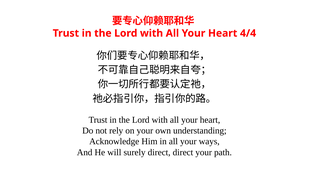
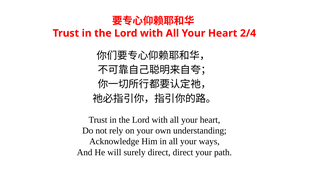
4/4: 4/4 -> 2/4
